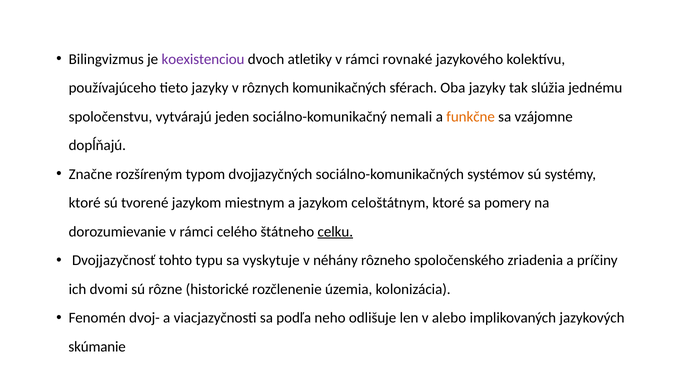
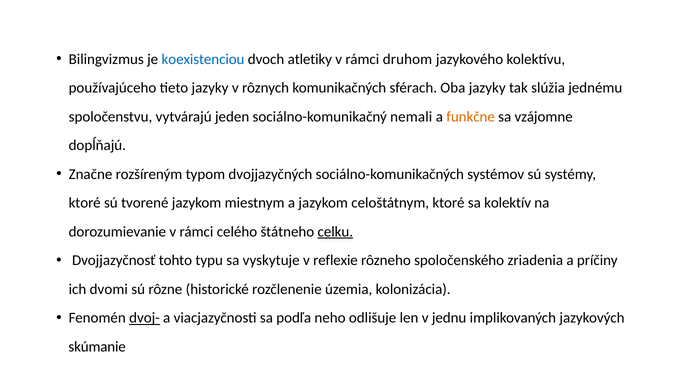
koexistenciou colour: purple -> blue
rovnaké: rovnaké -> druhom
pomery: pomery -> kolektív
néhány: néhány -> reflexie
dvoj- underline: none -> present
alebo: alebo -> jednu
